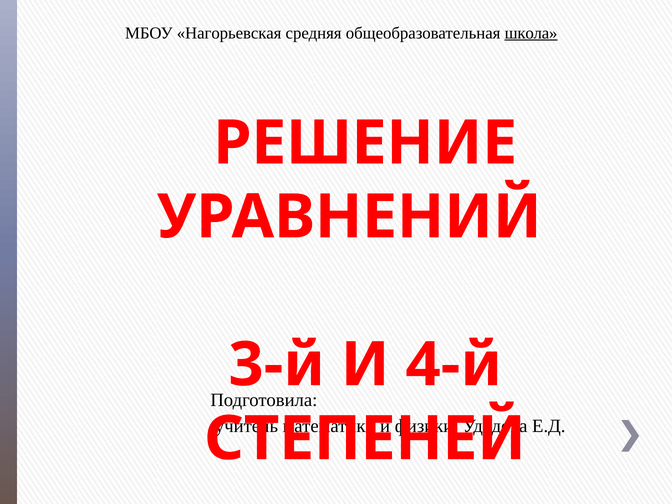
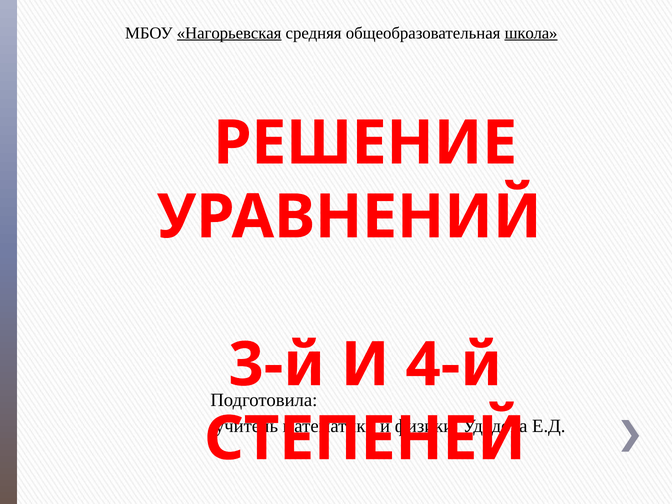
Нагорьевская underline: none -> present
